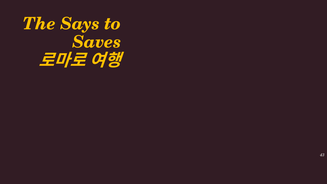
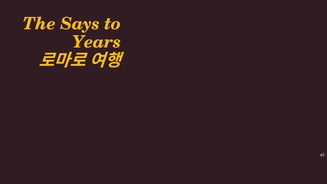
Saves: Saves -> Years
